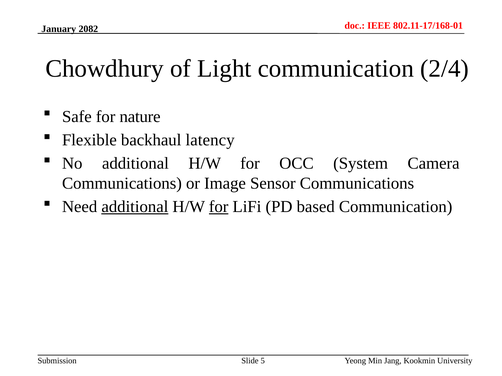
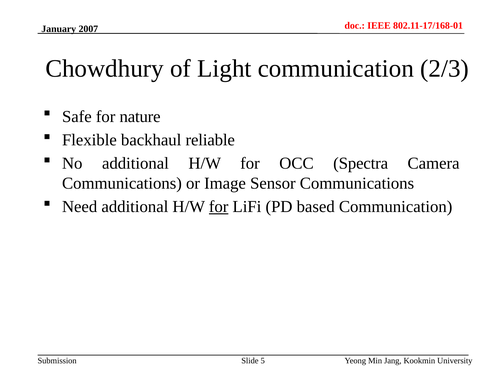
2082: 2082 -> 2007
2/4: 2/4 -> 2/3
latency: latency -> reliable
System: System -> Spectra
additional at (135, 207) underline: present -> none
